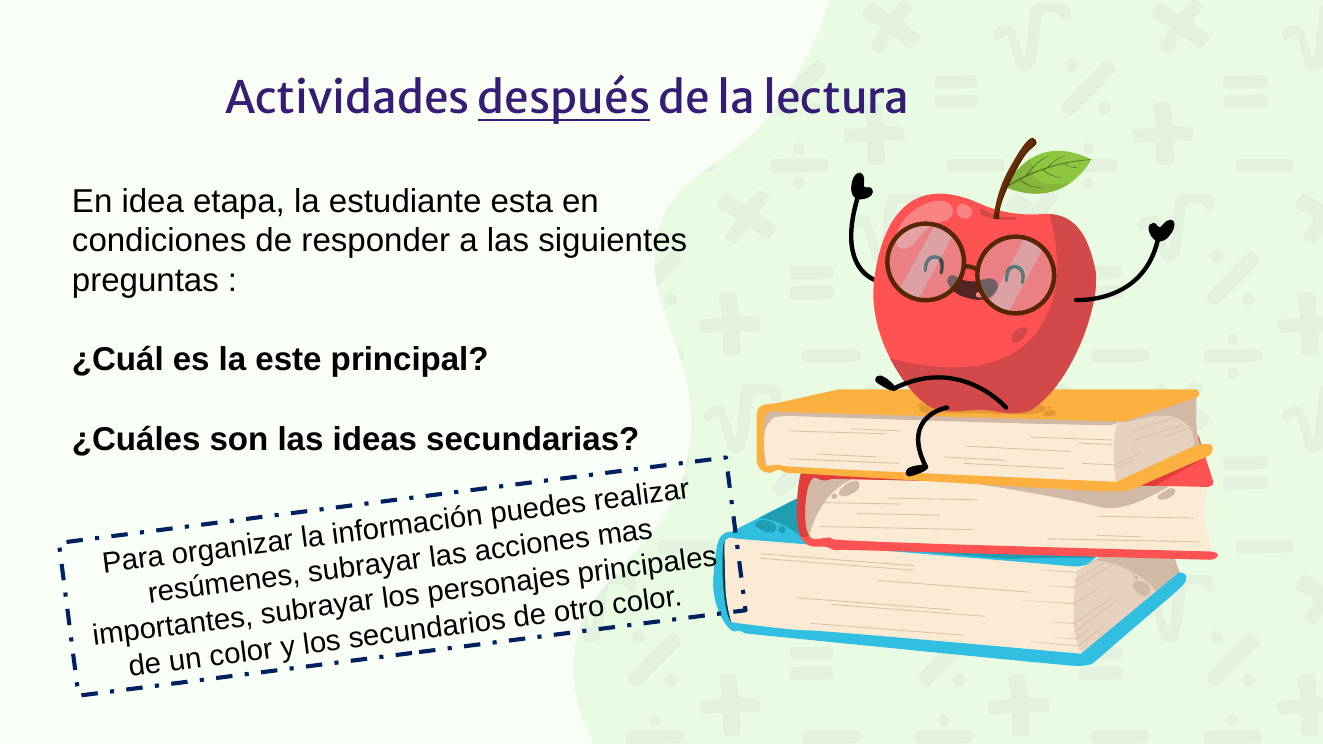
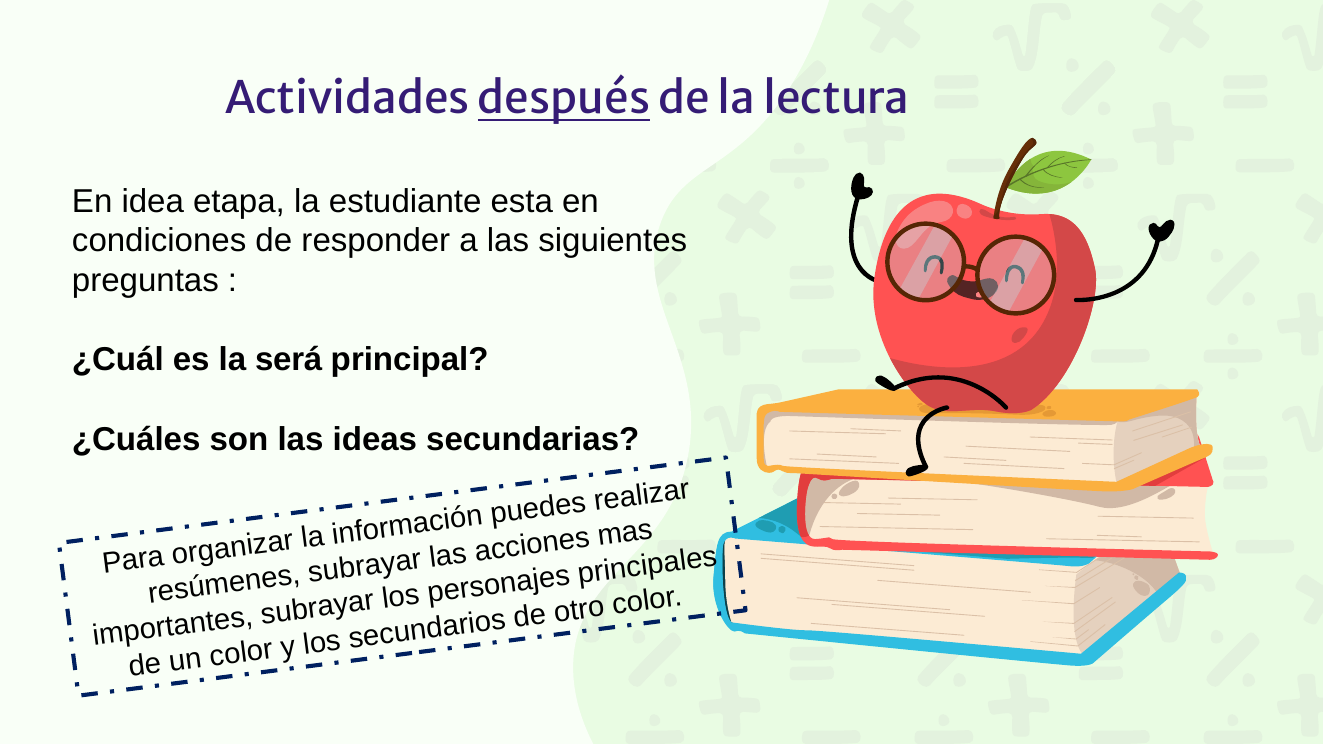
este: este -> será
